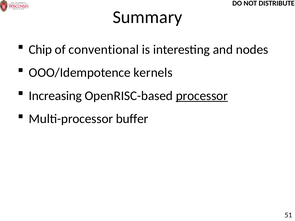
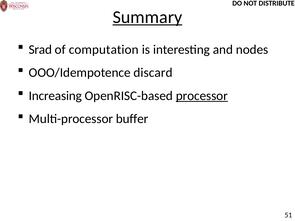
Summary underline: none -> present
Chip: Chip -> Srad
conventional: conventional -> computation
kernels: kernels -> discard
